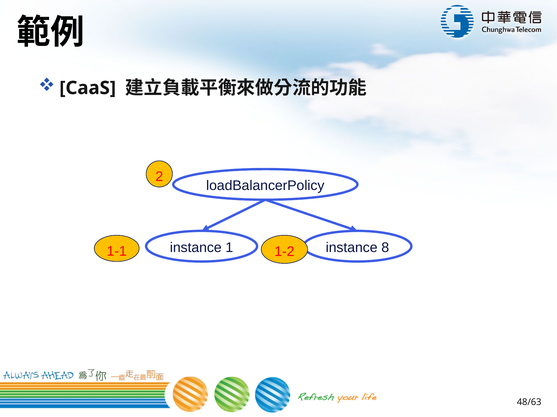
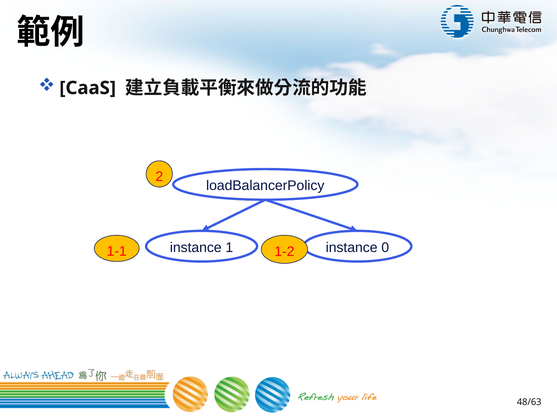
8: 8 -> 0
